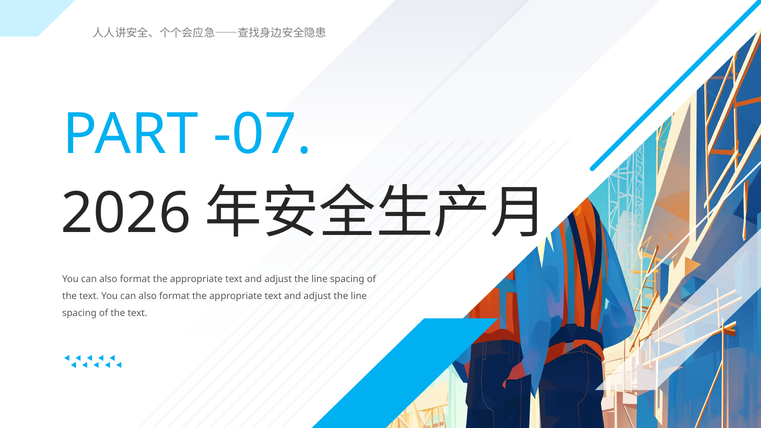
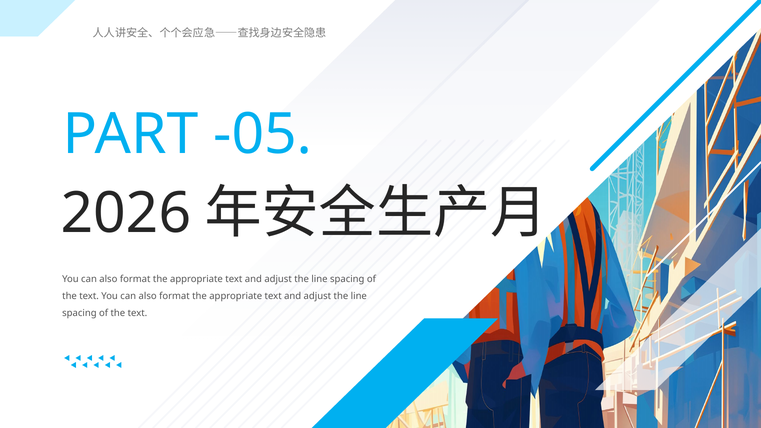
-07: -07 -> -05
